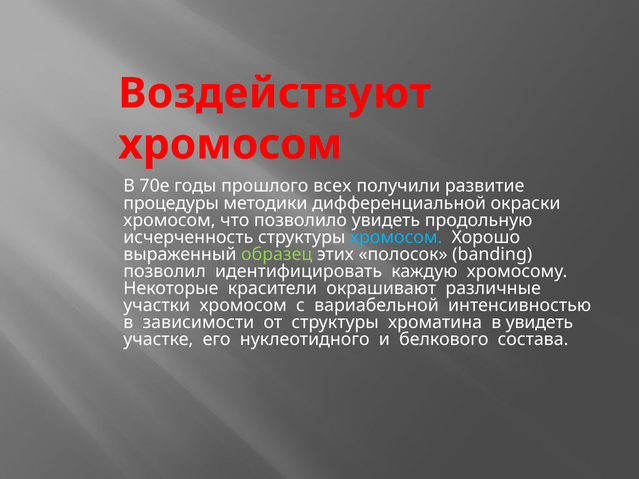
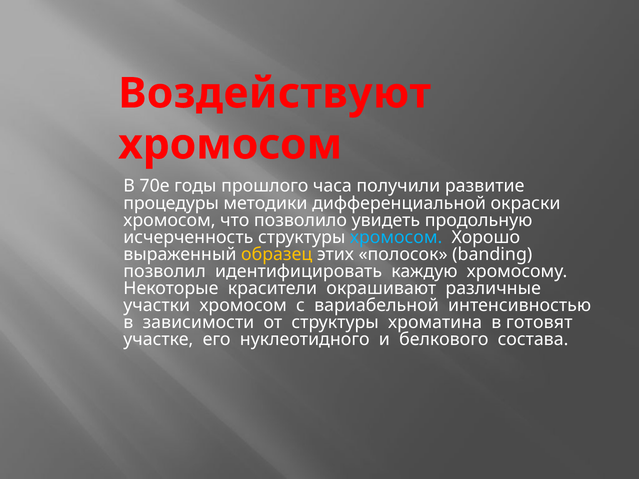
всех: всех -> часа
образец colour: light green -> yellow
в увидеть: увидеть -> готовят
